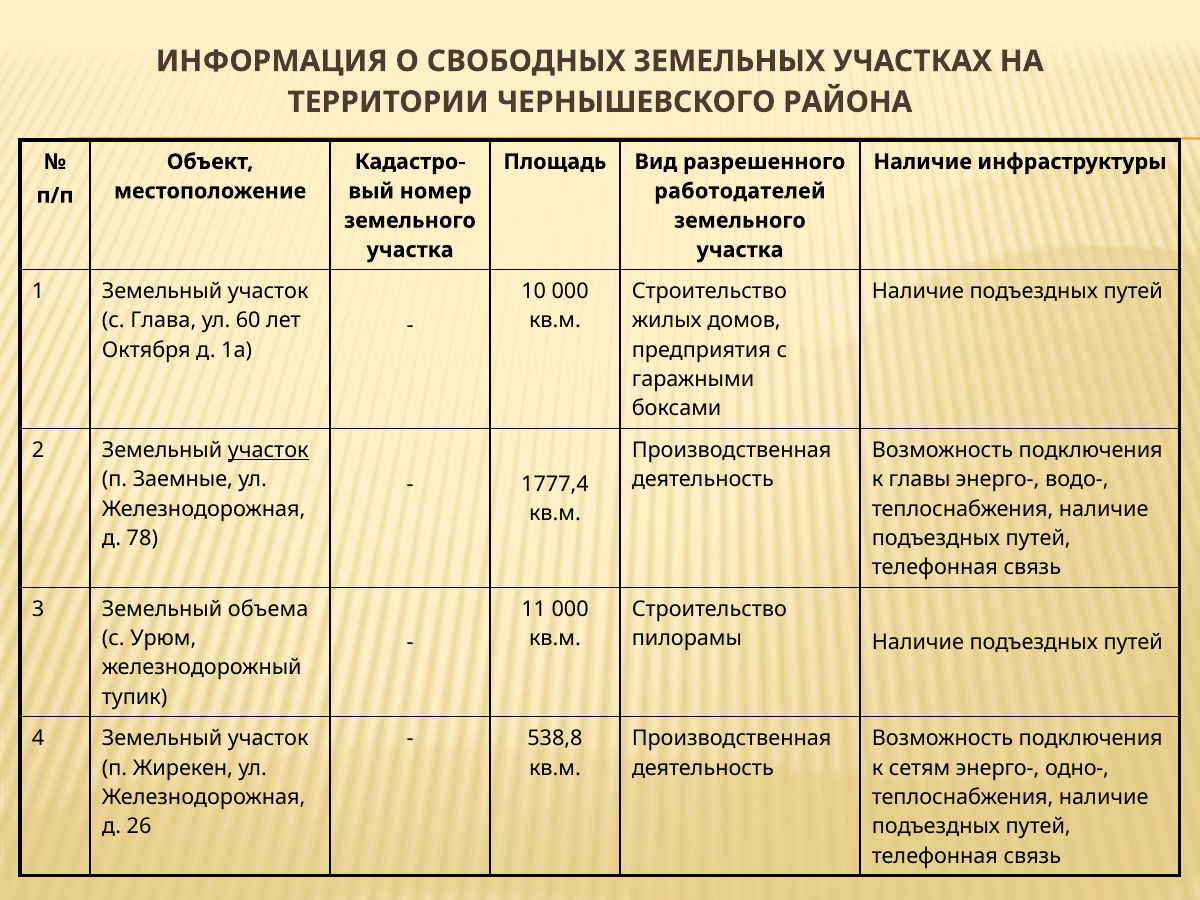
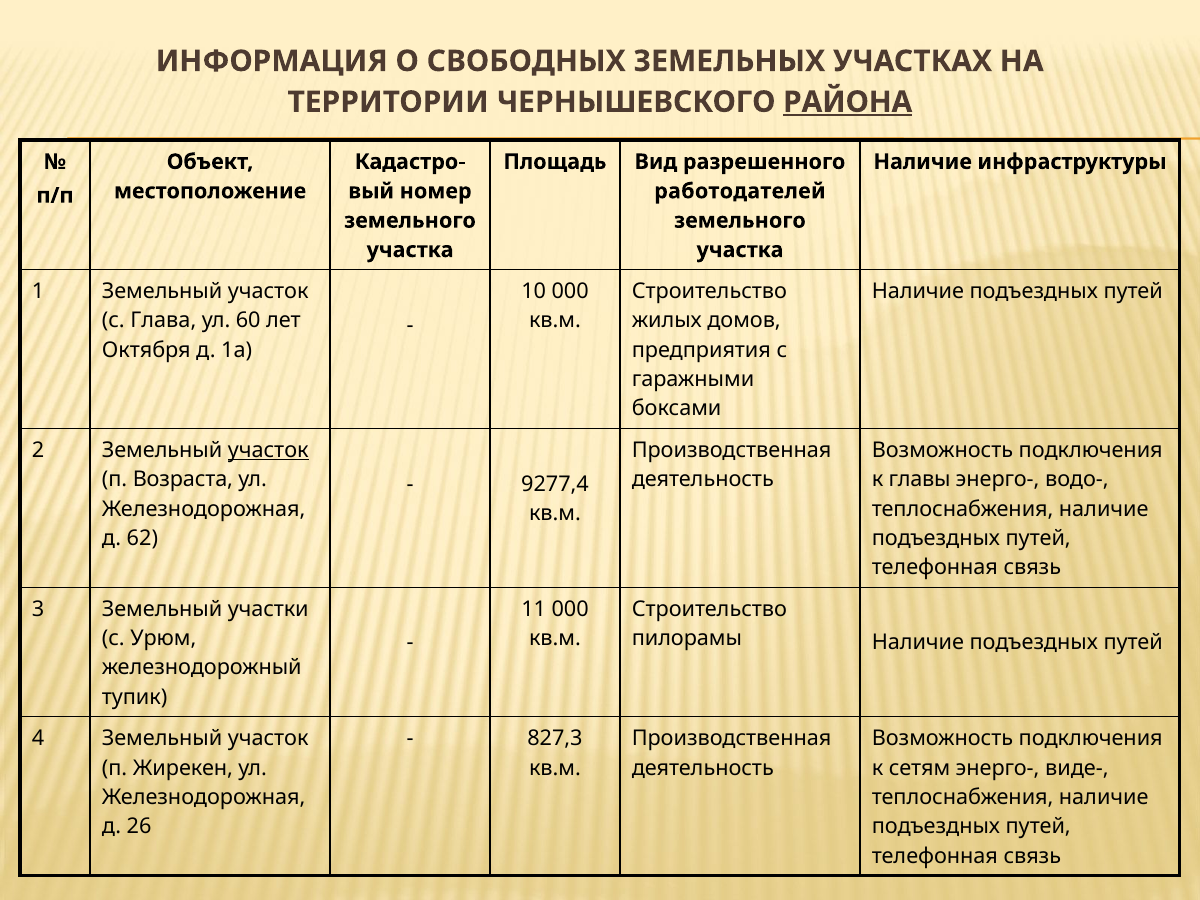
РАЙОНА underline: none -> present
Заемные: Заемные -> Возраста
1777,4: 1777,4 -> 9277,4
78: 78 -> 62
объема: объема -> участки
538,8: 538,8 -> 827,3
одно-: одно- -> виде-
